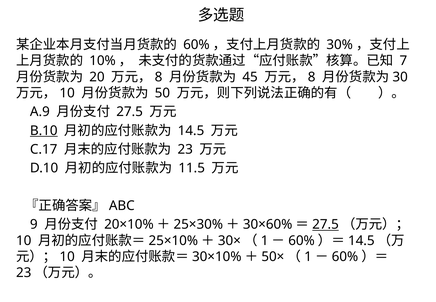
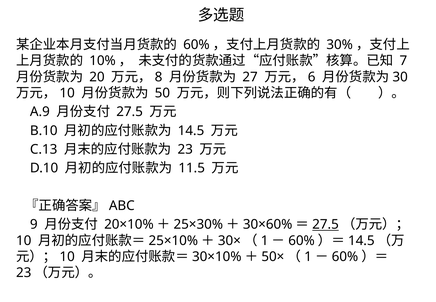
45: 45 -> 27
8 at (312, 77): 8 -> 6
B.10 underline: present -> none
C.17: C.17 -> C.13
